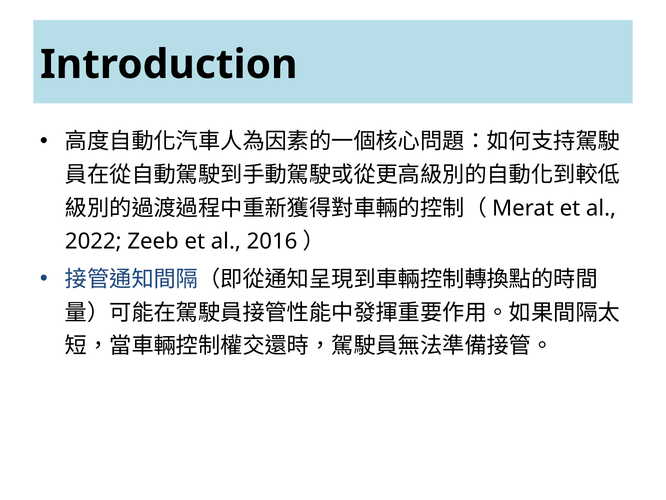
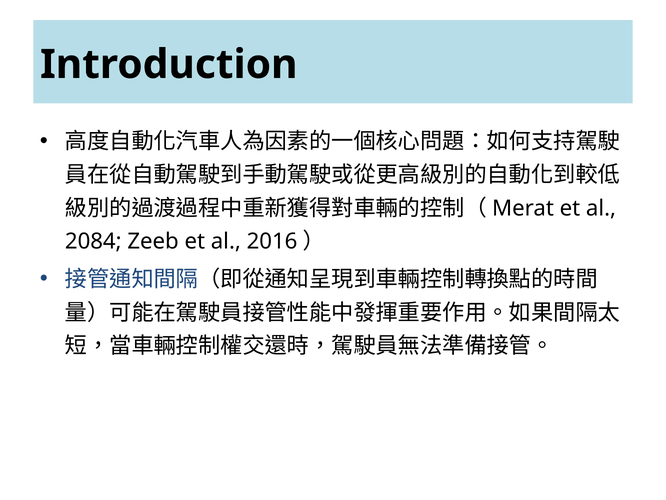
2022: 2022 -> 2084
